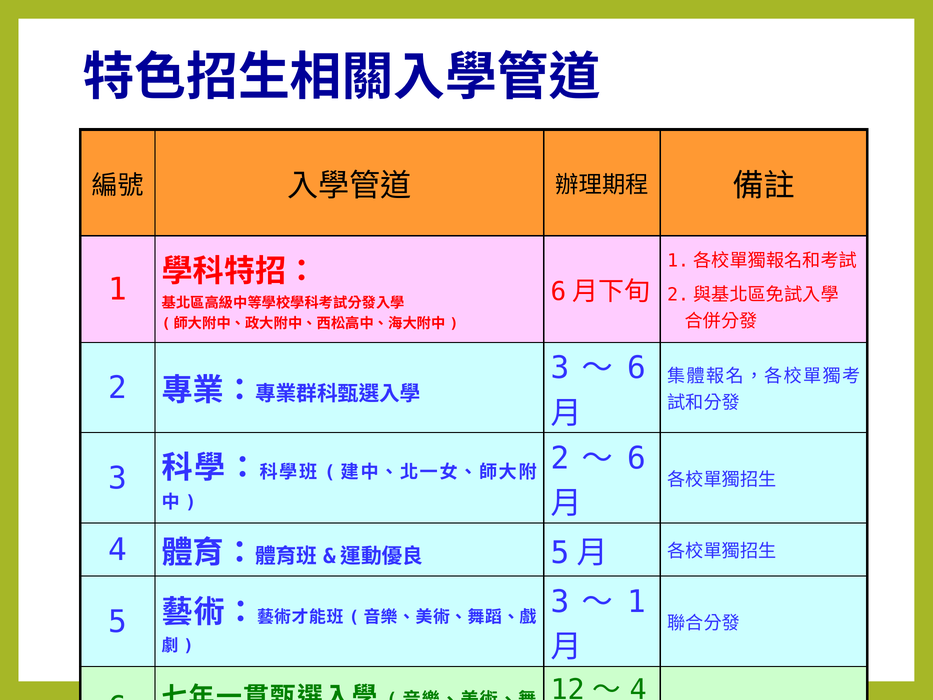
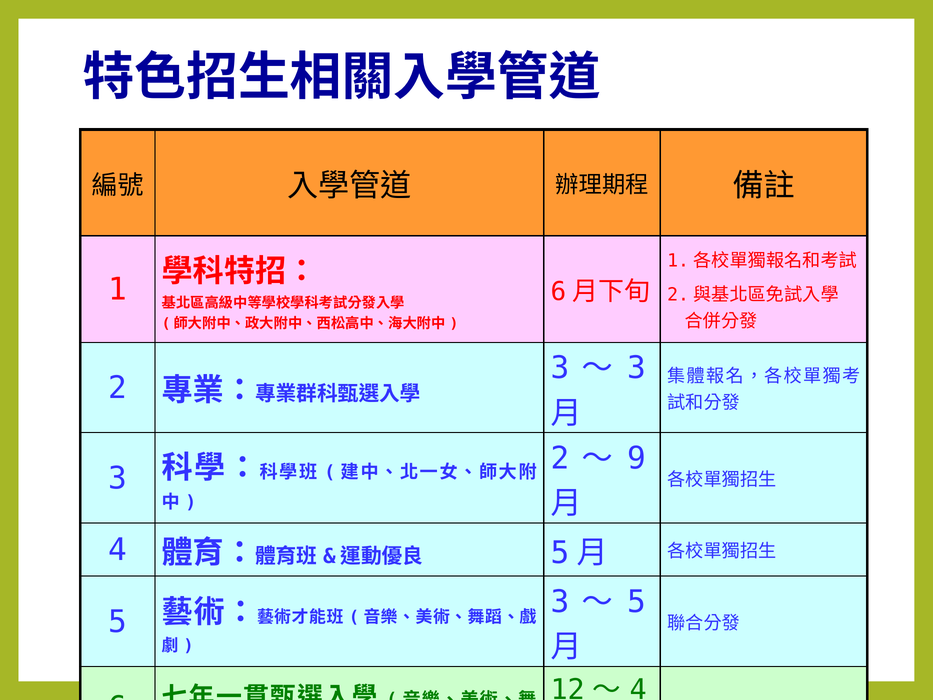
6 at (637, 368): 6 -> 3
6 at (637, 458): 6 -> 9
1 at (637, 602): 1 -> 5
